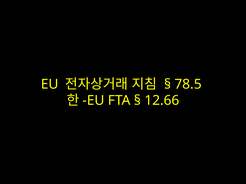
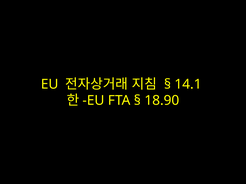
78.5: 78.5 -> 14.1
12.66: 12.66 -> 18.90
